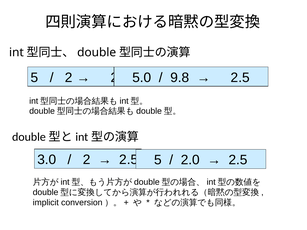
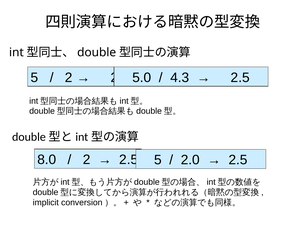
9.8: 9.8 -> 4.3
3.0: 3.0 -> 8.0
